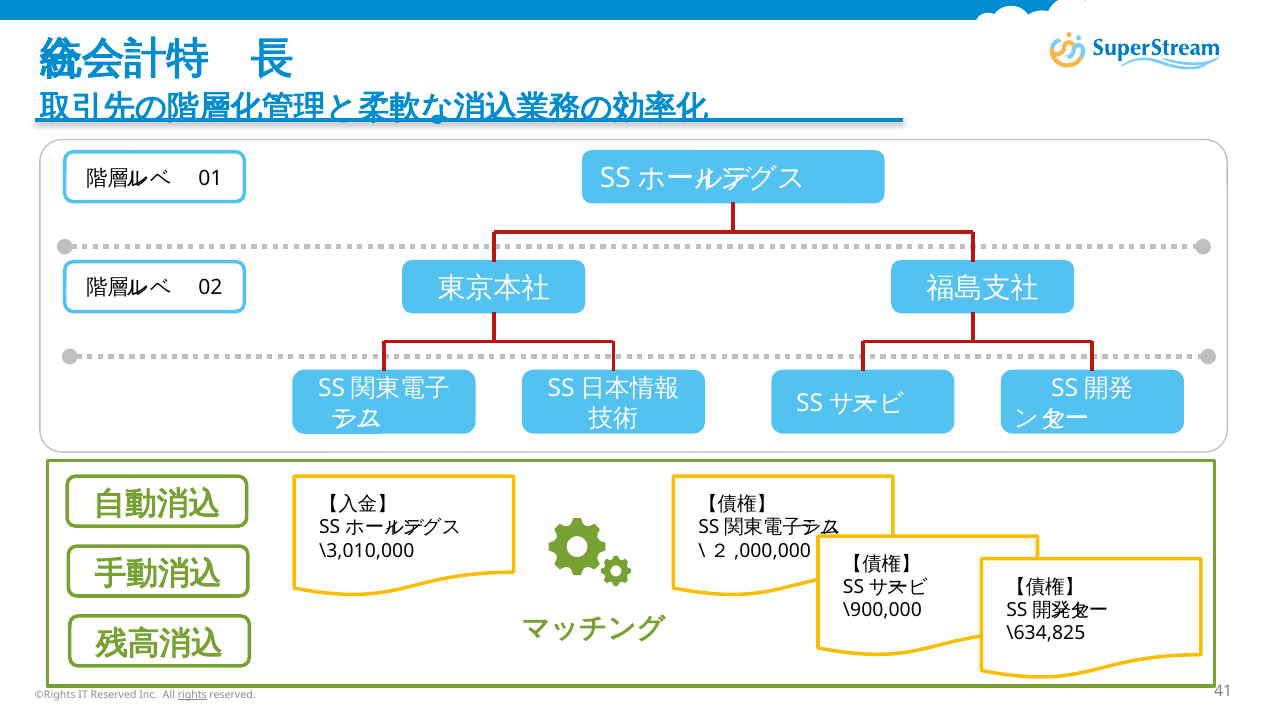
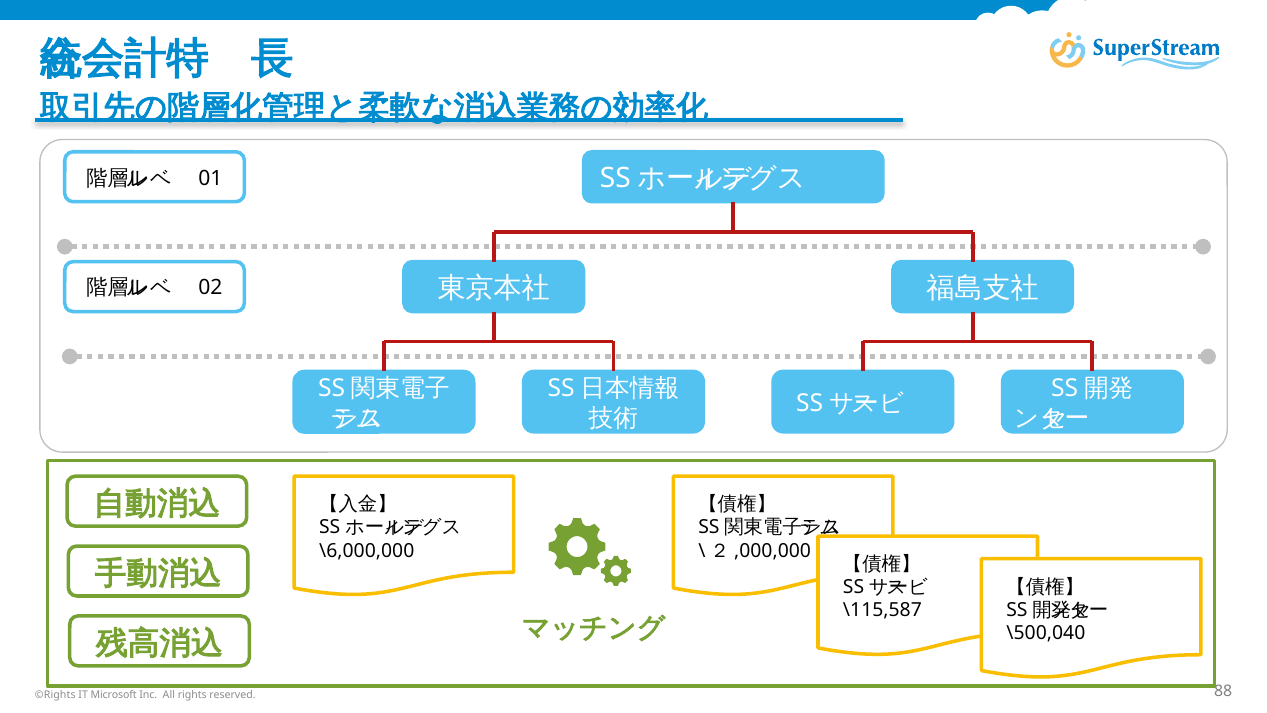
\3,010,000: \3,010,000 -> \6,000,000
\900,000: \900,000 -> \115,587
\634,825: \634,825 -> \500,040
IT Reserved: Reserved -> Microsoft
rights underline: present -> none
41: 41 -> 88
